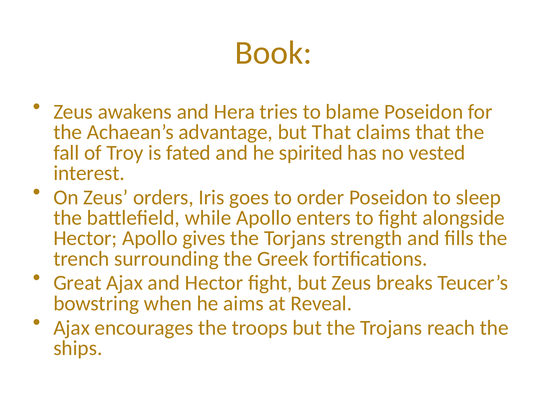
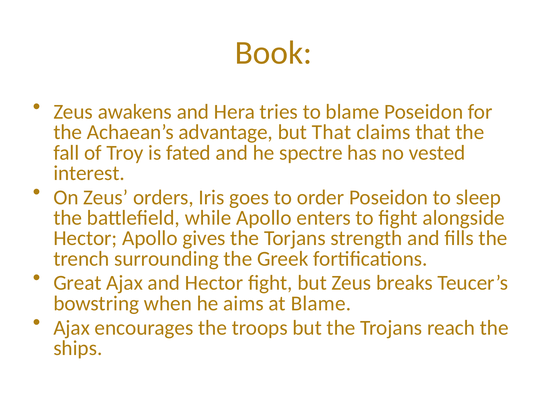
spirited: spirited -> spectre
at Reveal: Reveal -> Blame
